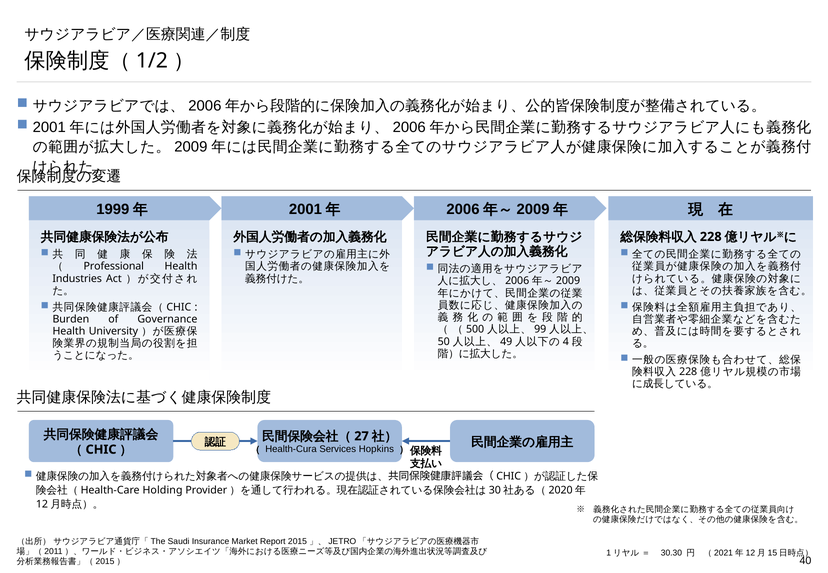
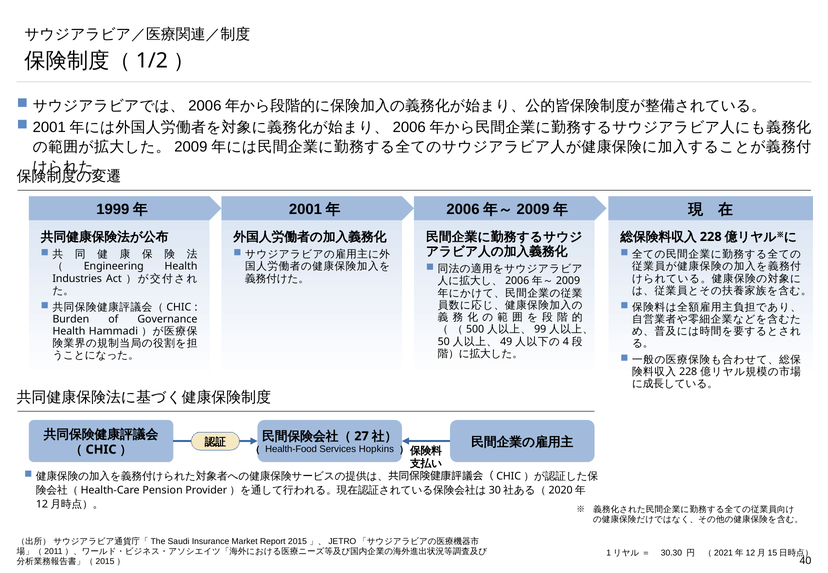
Professional: Professional -> Engineering
University: University -> Hammadi
Health-Cura: Health-Cura -> Health-Food
Holding: Holding -> Pension
